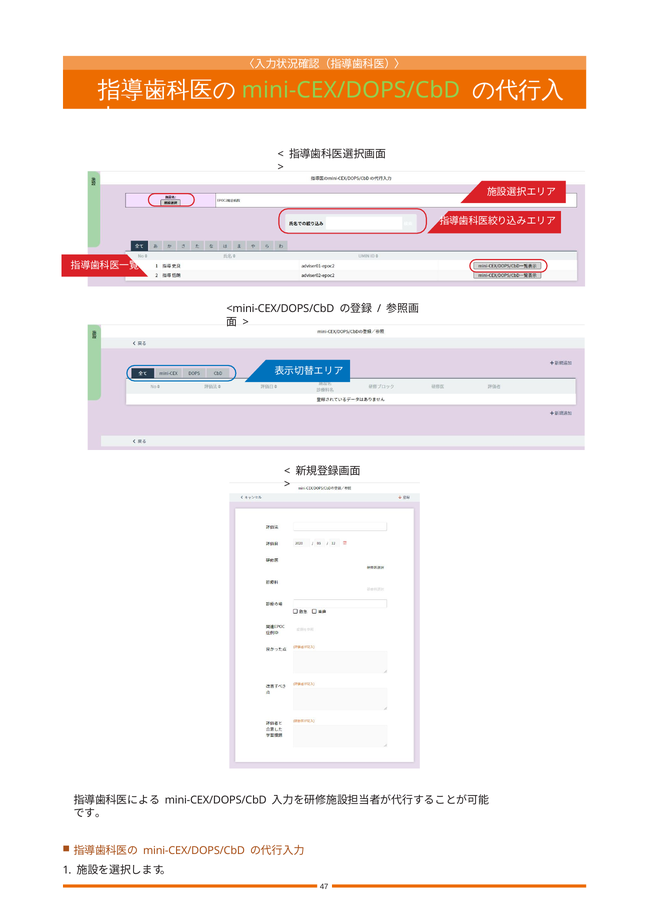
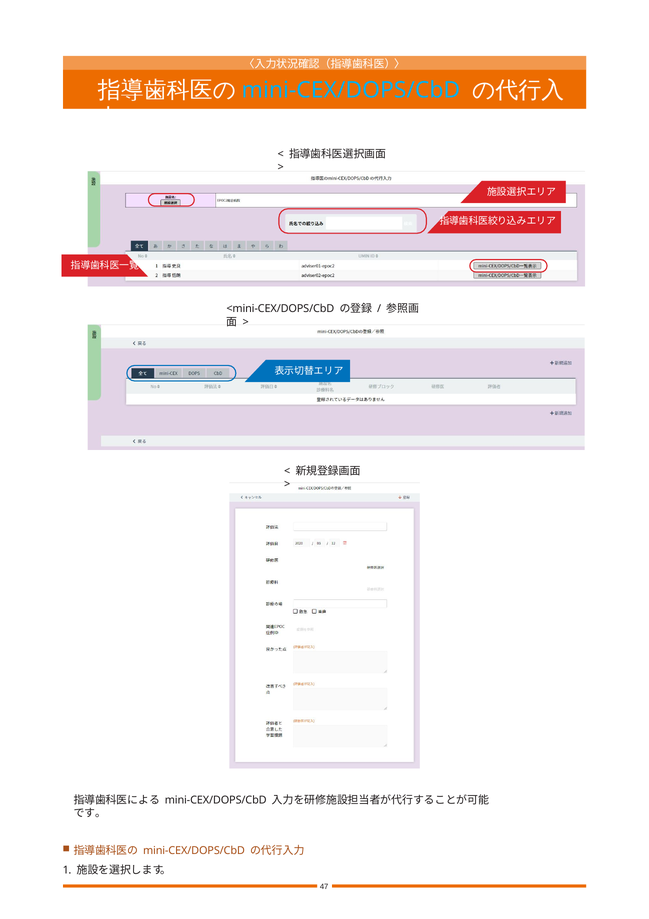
mini-CEX/DOPS/CbD at (351, 90) colour: light green -> light blue
